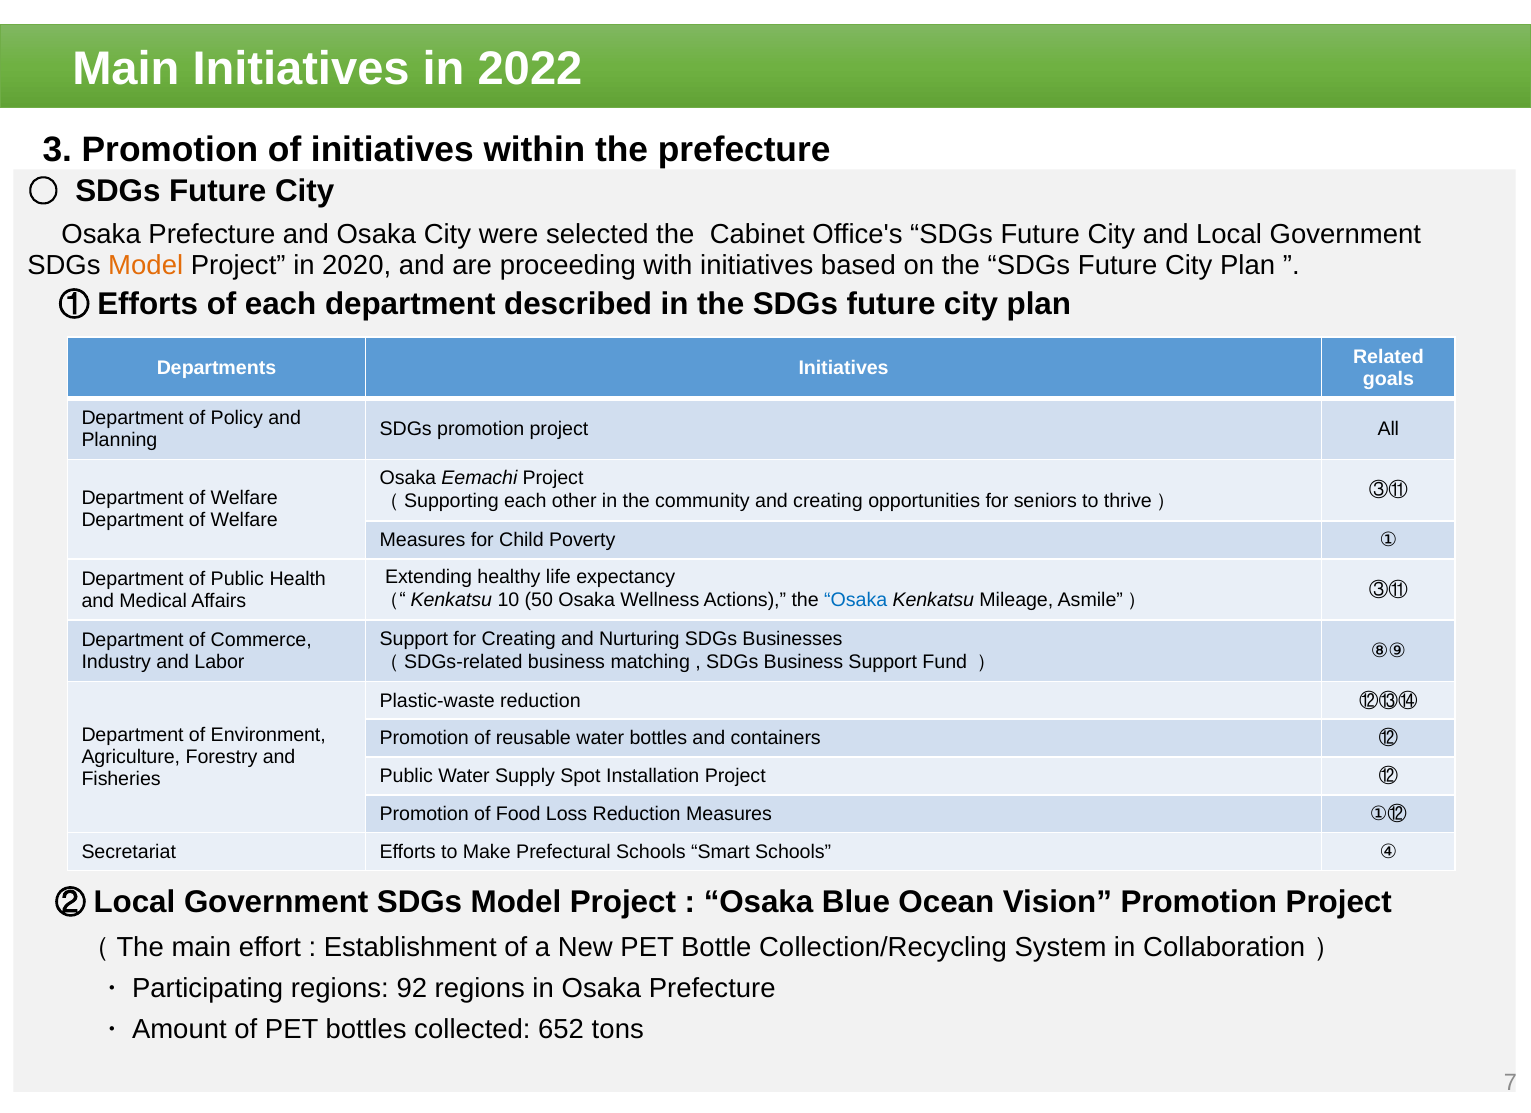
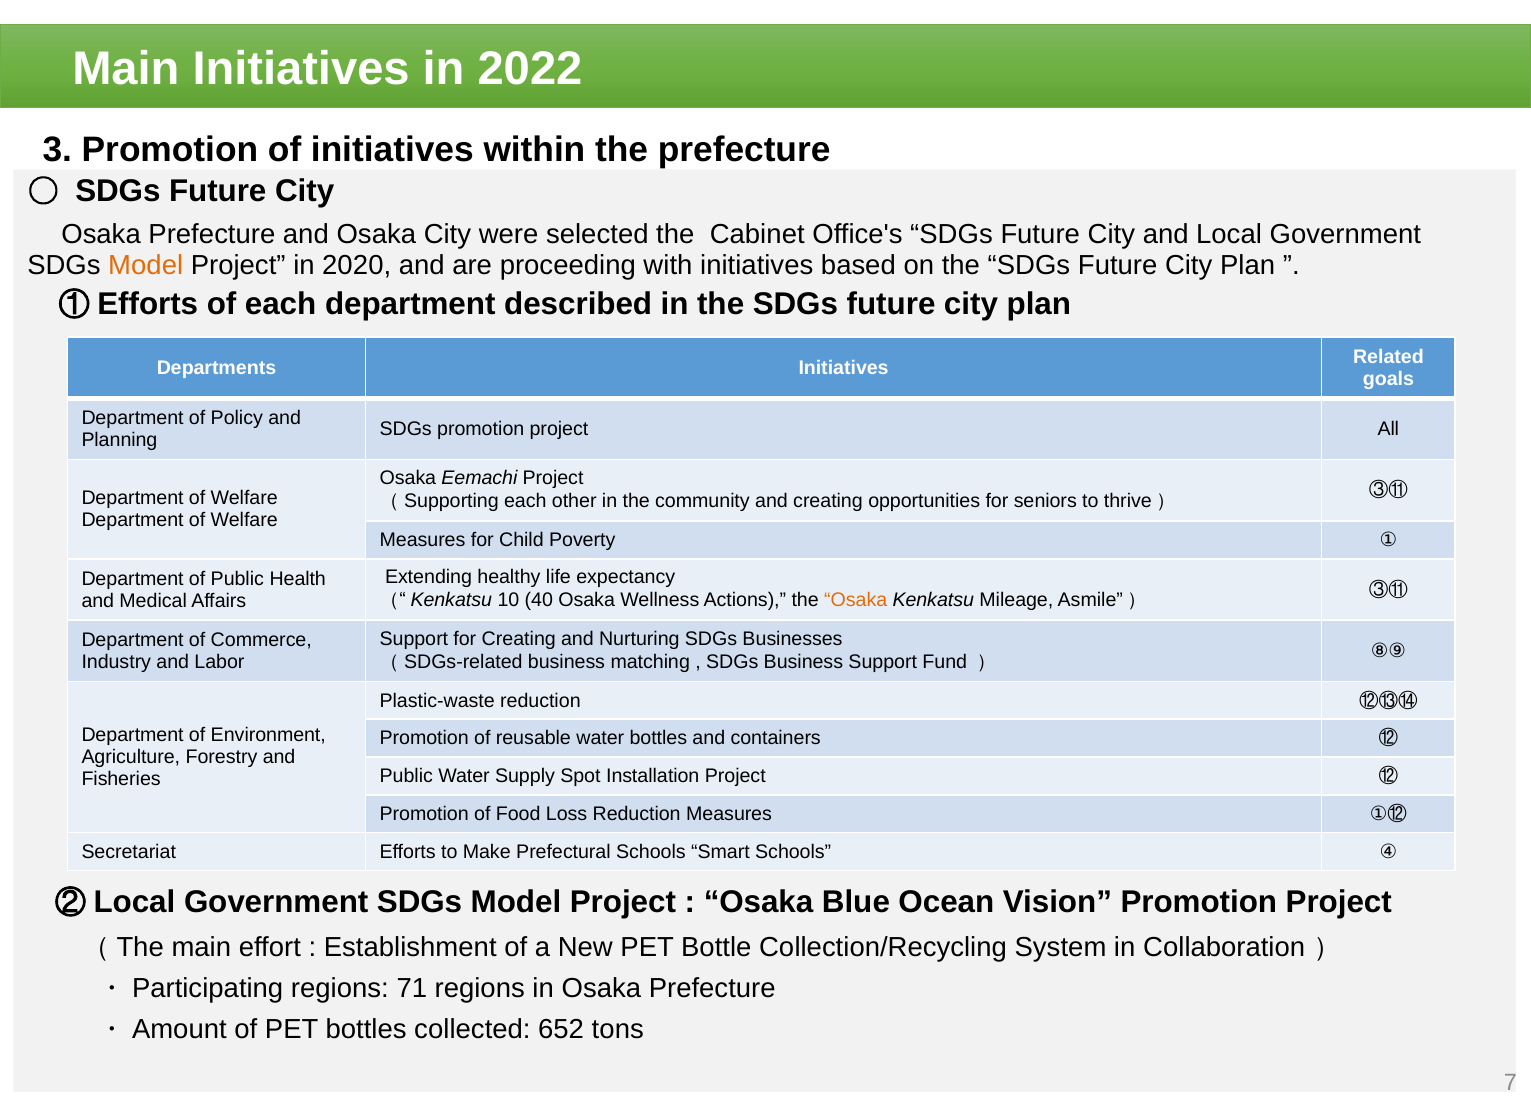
50: 50 -> 40
Osaka at (856, 600) colour: blue -> orange
92: 92 -> 71
